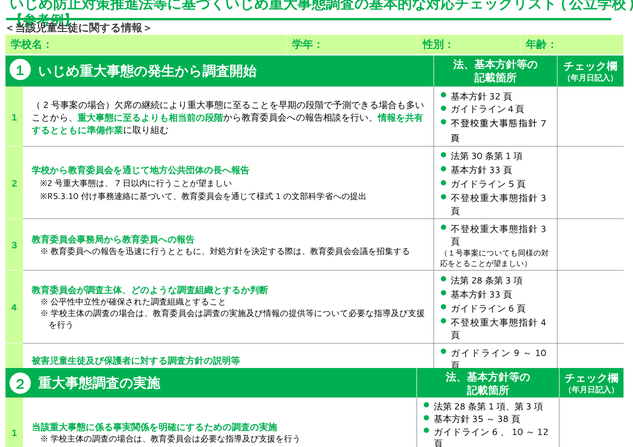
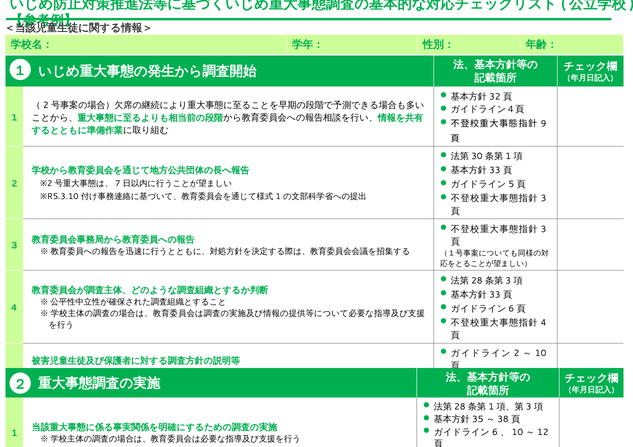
7 at (544, 124): 7 -> 9
9 at (517, 354): 9 -> 2
